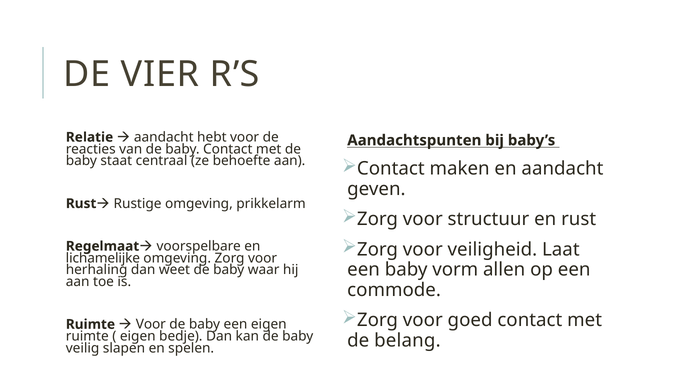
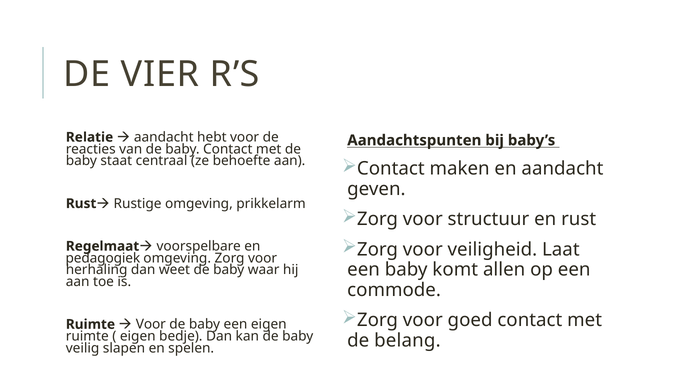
lichamelijke: lichamelijke -> pedagogiek
vorm: vorm -> komt
